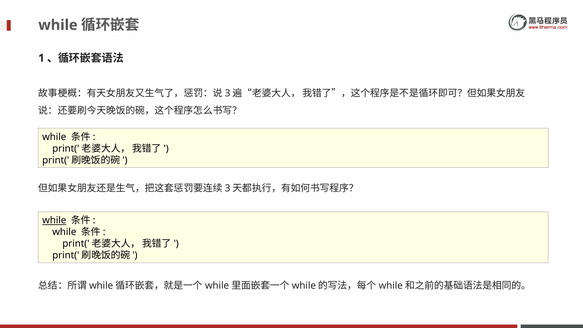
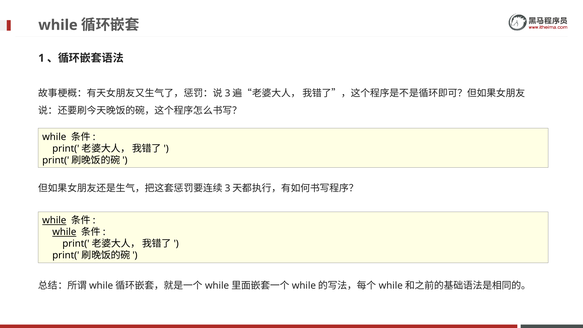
while at (64, 232) underline: none -> present
